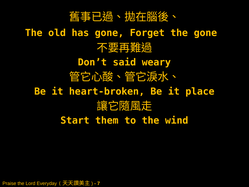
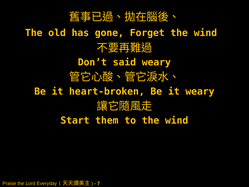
Forget the gone: gone -> wind
it place: place -> weary
